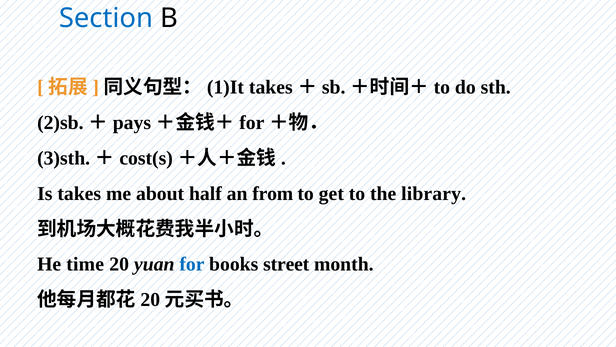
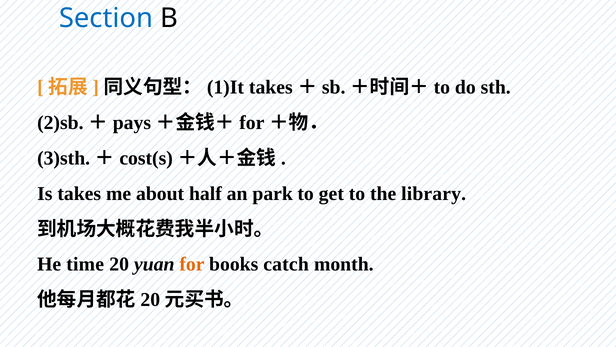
from: from -> park
for colour: blue -> orange
street: street -> catch
